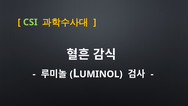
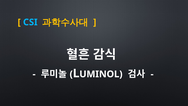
CSI colour: light green -> light blue
